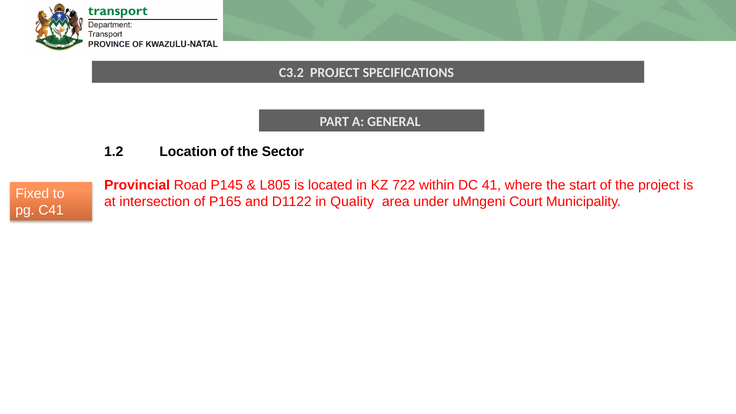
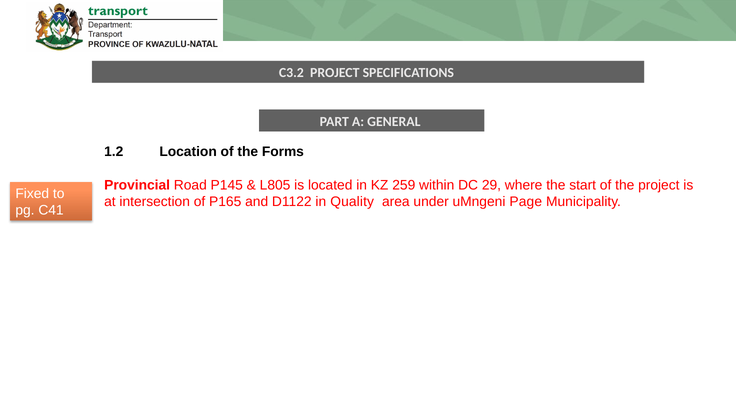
Sector: Sector -> Forms
722: 722 -> 259
41: 41 -> 29
Court: Court -> Page
